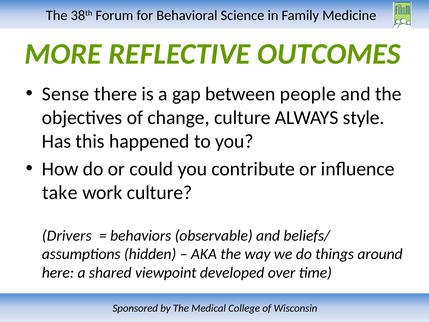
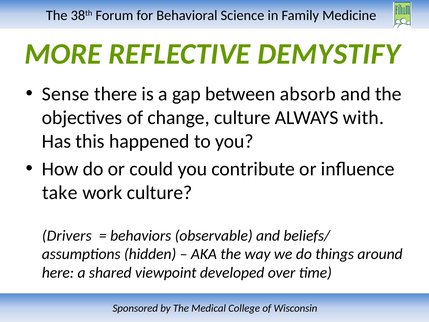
OUTCOMES: OUTCOMES -> DEMYSTIFY
people: people -> absorb
style: style -> with
